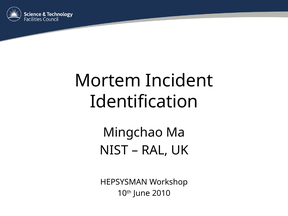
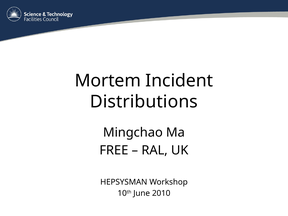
Identification: Identification -> Distributions
NIST: NIST -> FREE
